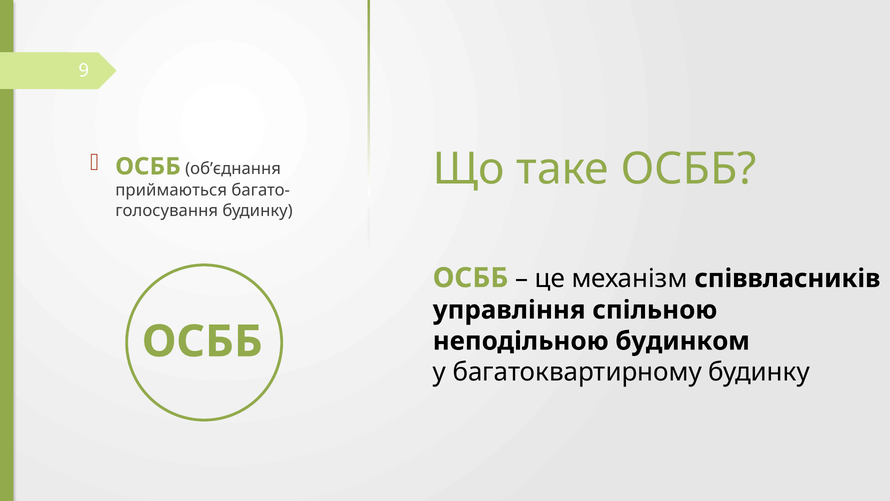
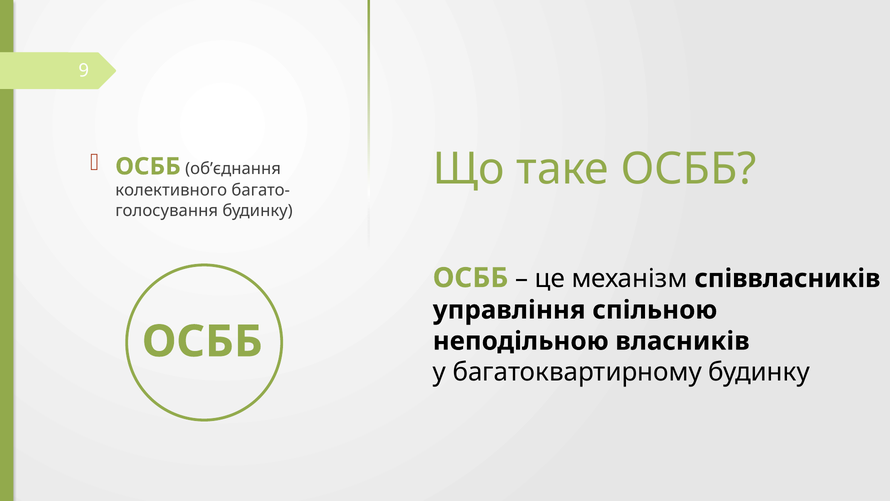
приймаються: приймаються -> колективного
будинком: будинком -> власників
